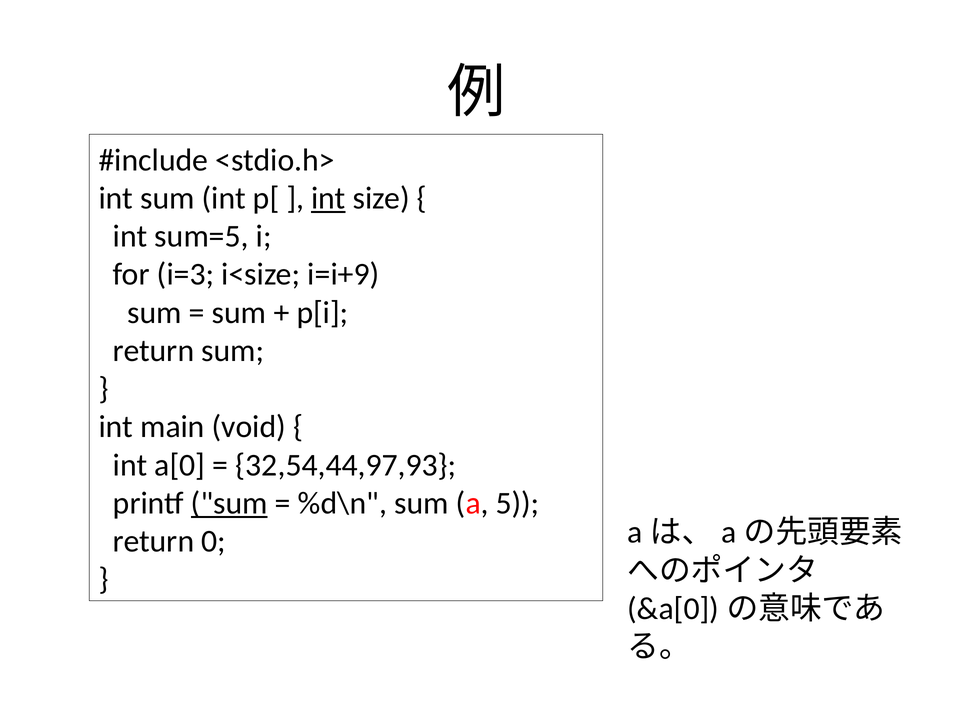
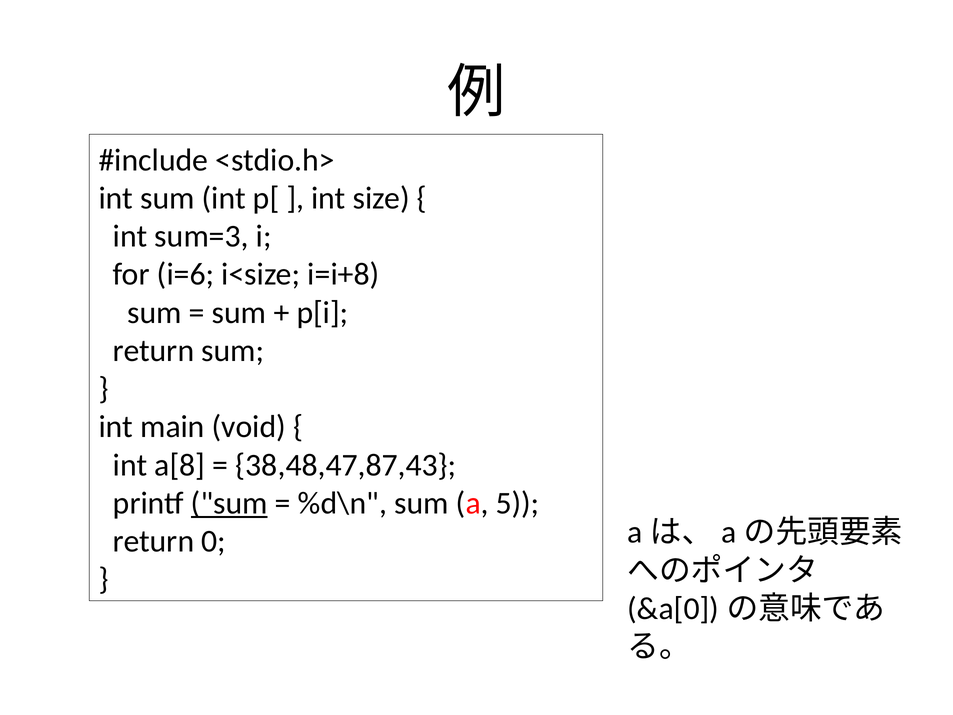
int at (328, 198) underline: present -> none
sum=5: sum=5 -> sum=3
i=3: i=3 -> i=6
i=i+9: i=i+9 -> i=i+8
a[0: a[0 -> a[8
32,54,44,97,93: 32,54,44,97,93 -> 38,48,47,87,43
